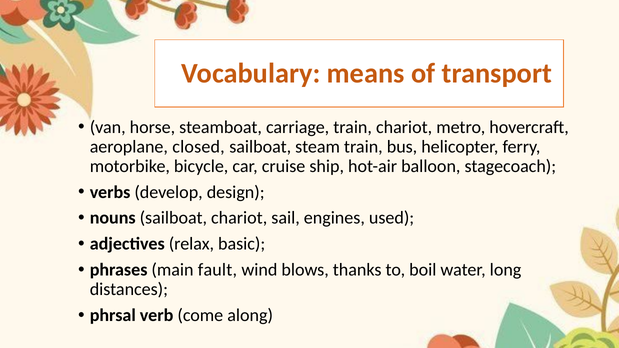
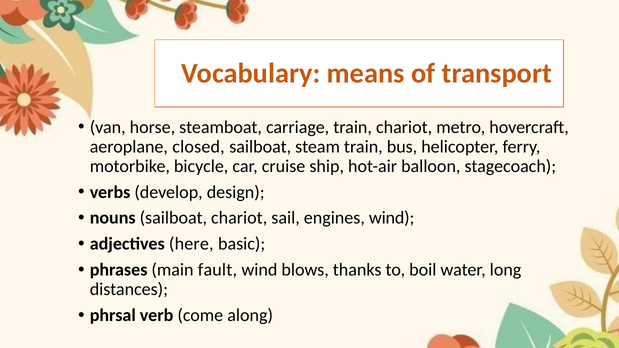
engines used: used -> wind
relax: relax -> here
